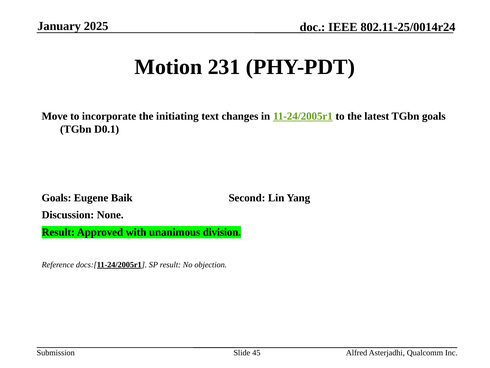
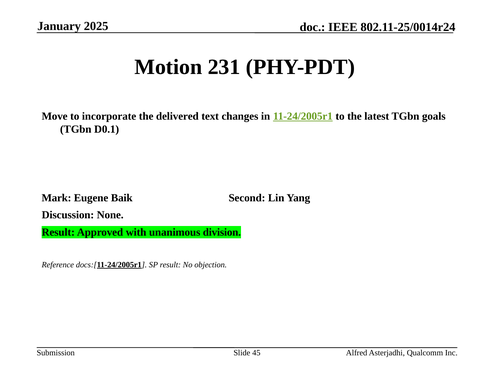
initiating: initiating -> delivered
Goals at (56, 198): Goals -> Mark
